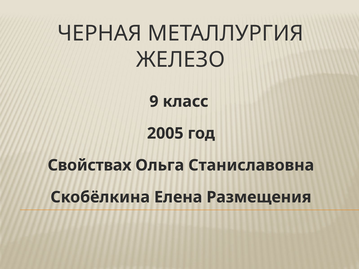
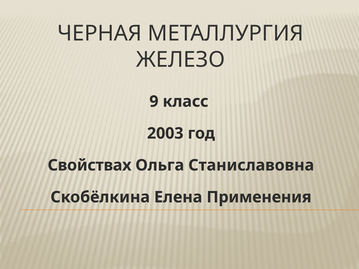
2005: 2005 -> 2003
Размещения: Размещения -> Применения
